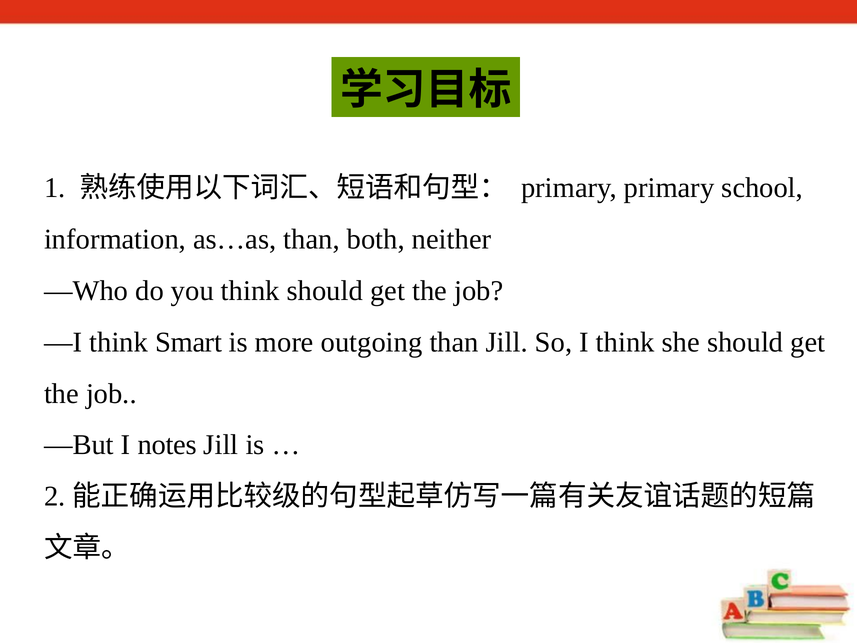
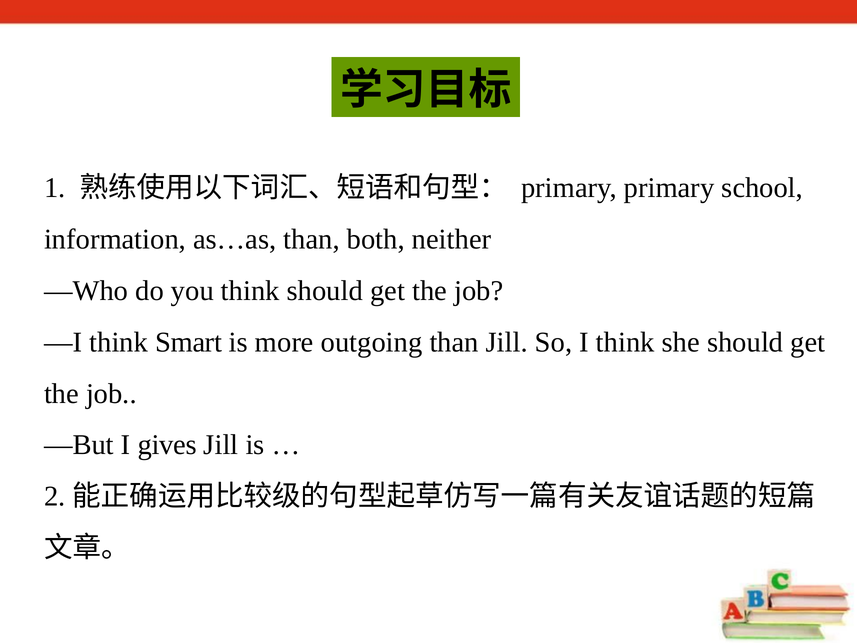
notes: notes -> gives
